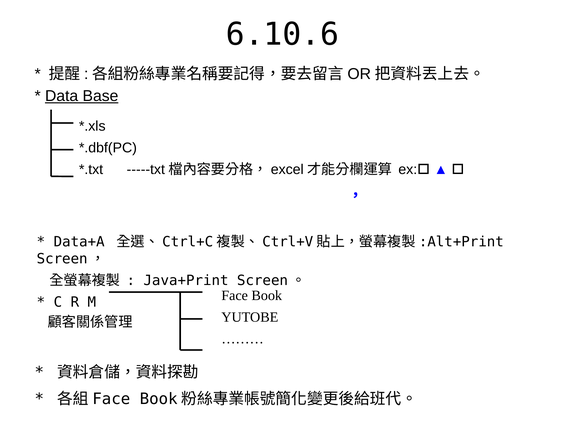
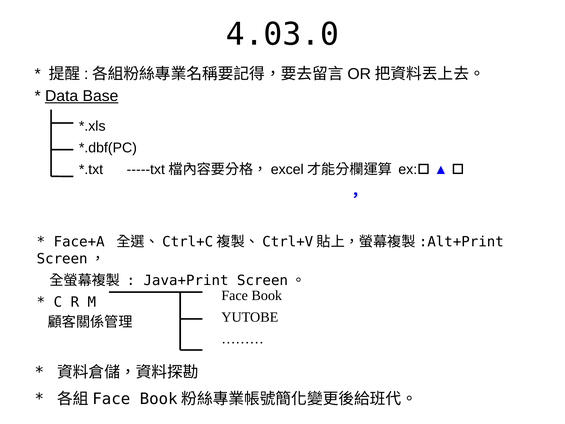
6.10.6: 6.10.6 -> 4.03.0
Data+A: Data+A -> Face+A
